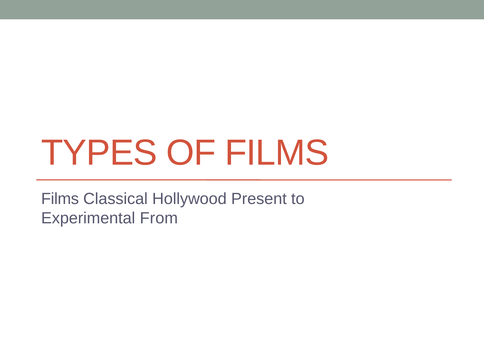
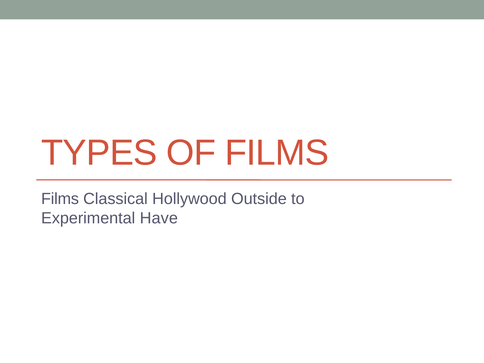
Present: Present -> Outside
From: From -> Have
